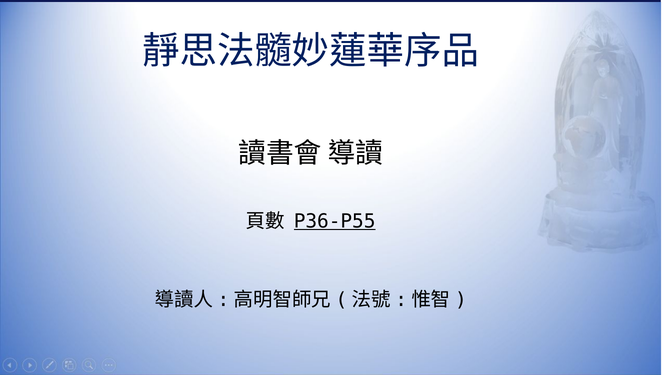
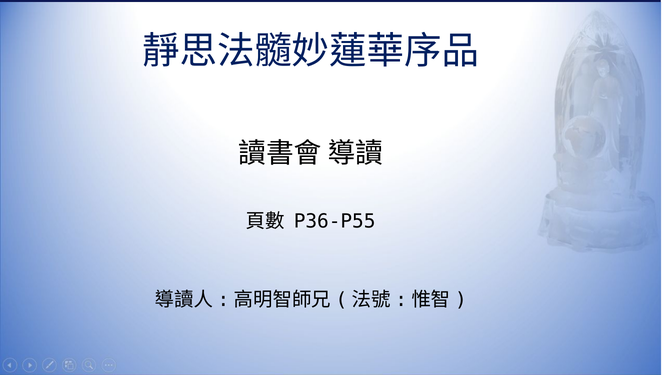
P36-P55 underline: present -> none
